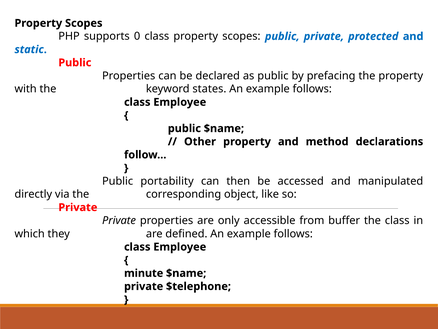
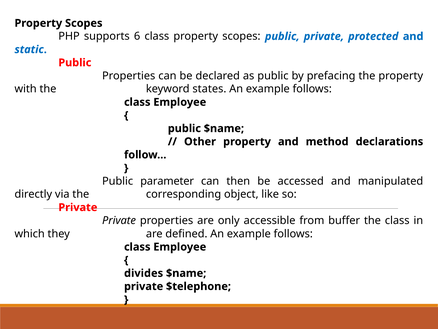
0: 0 -> 6
portability: portability -> parameter
minute: minute -> divides
